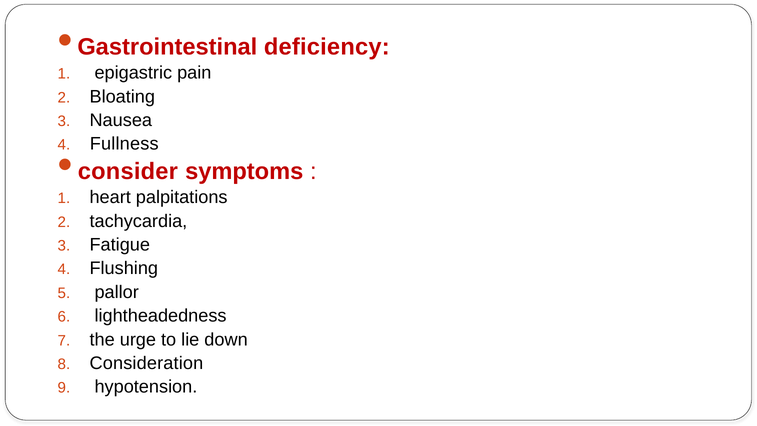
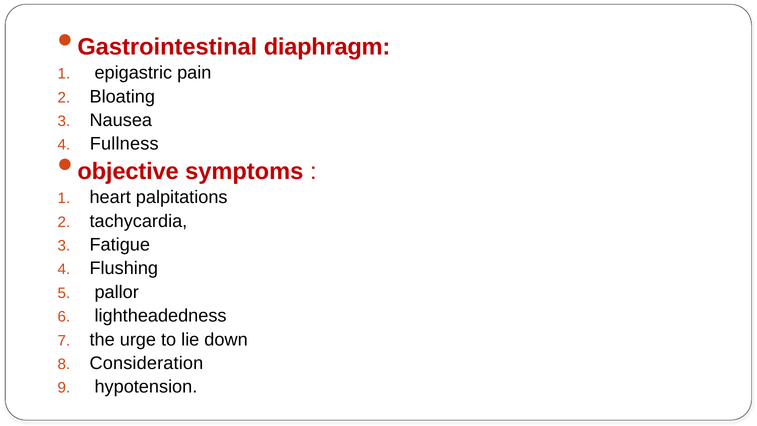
deficiency: deficiency -> diaphragm
consider: consider -> objective
